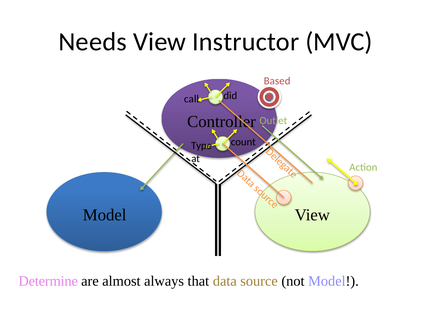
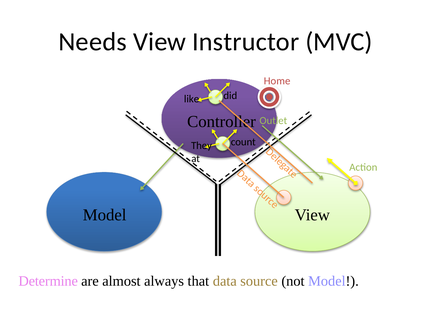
Based: Based -> Home
call: call -> like
Type: Type -> They
